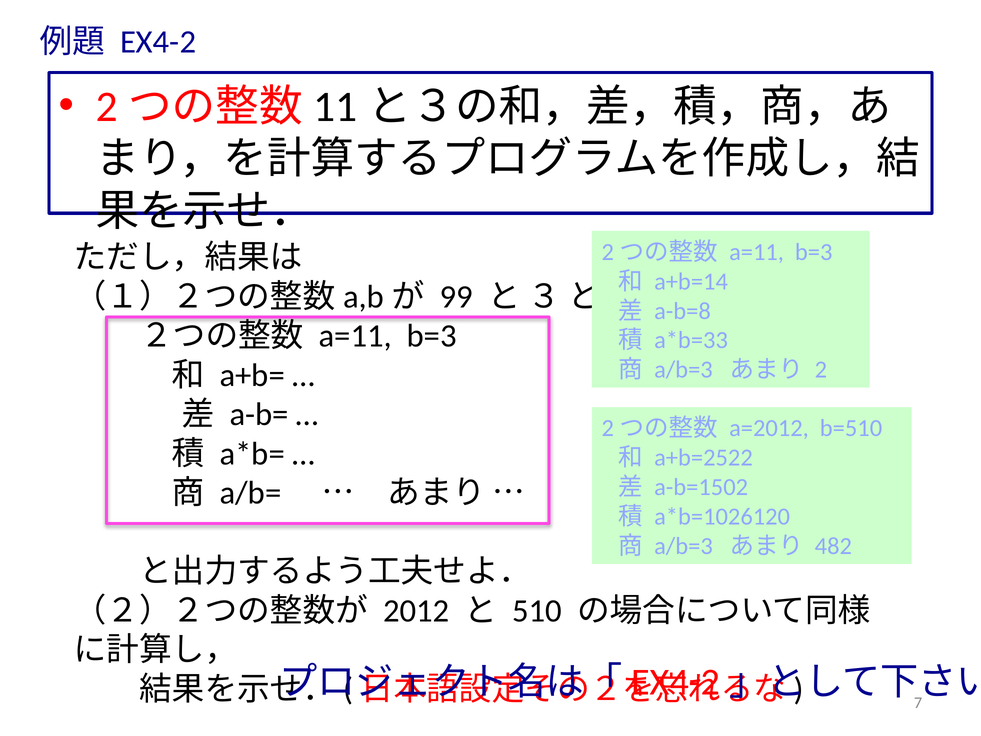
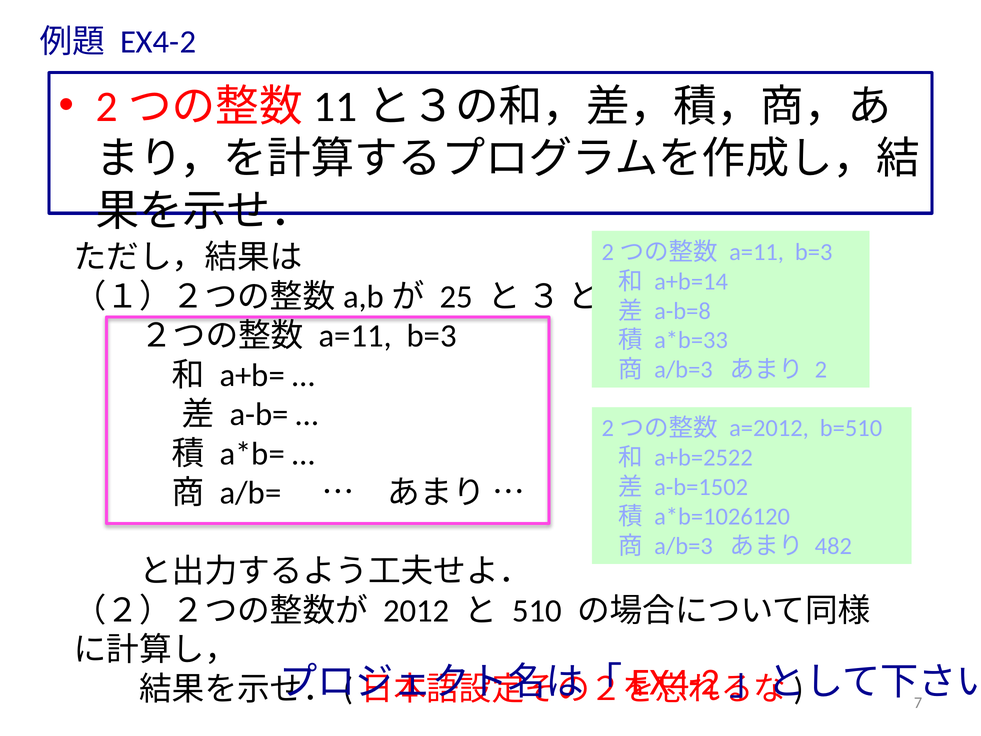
99: 99 -> 25
